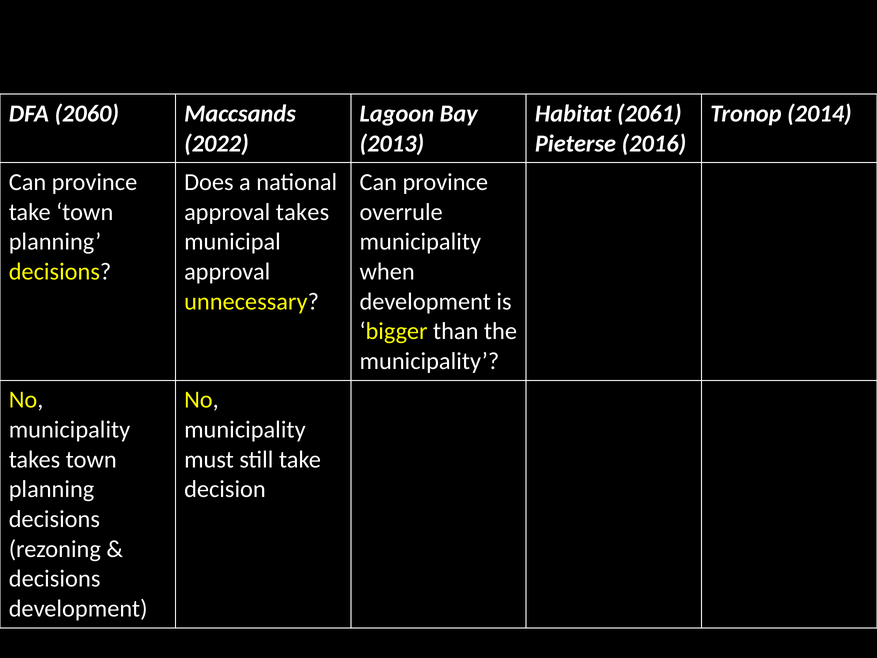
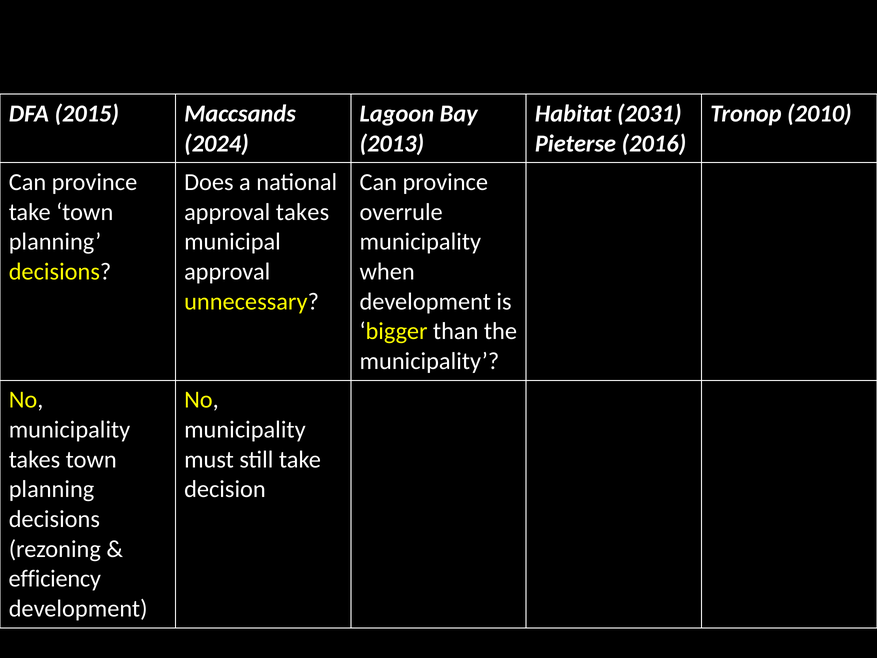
2060: 2060 -> 2015
2061: 2061 -> 2031
2014: 2014 -> 2010
2022: 2022 -> 2024
decisions at (55, 579): decisions -> efficiency
